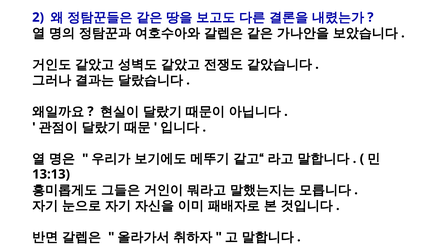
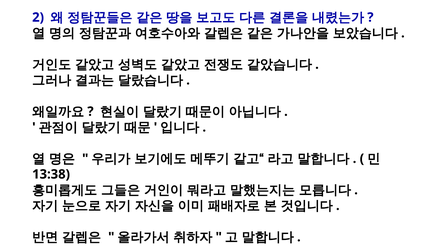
13:13: 13:13 -> 13:38
